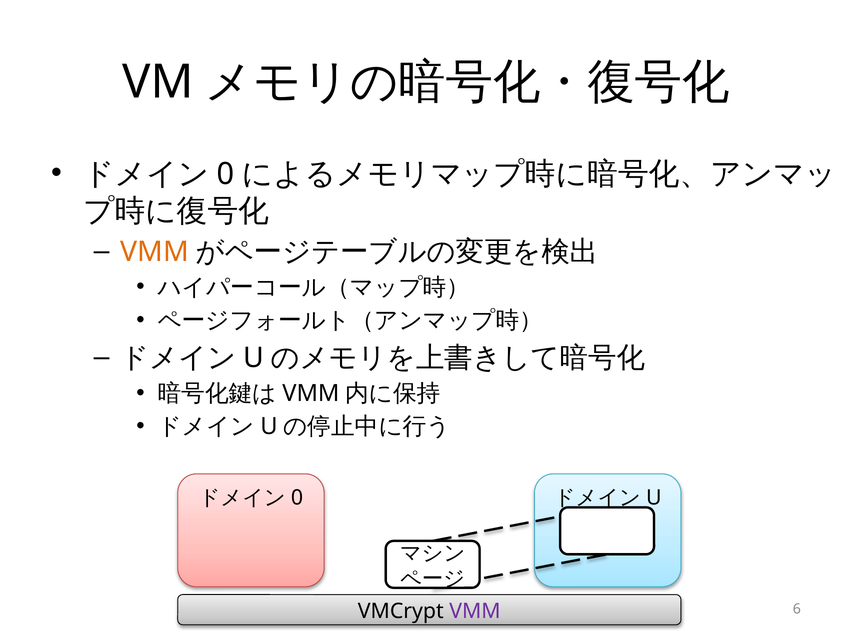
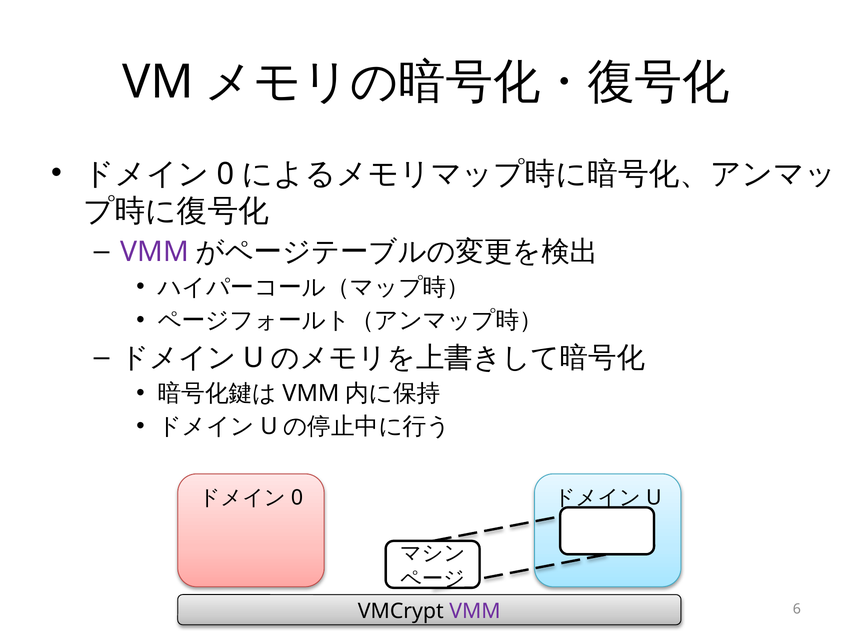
VMM at (155, 252) colour: orange -> purple
